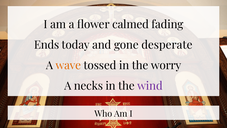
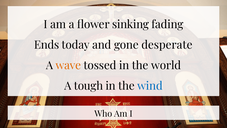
calmed: calmed -> sinking
worry: worry -> world
necks: necks -> tough
wind colour: purple -> blue
